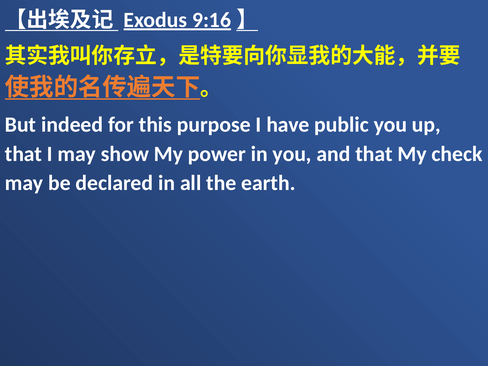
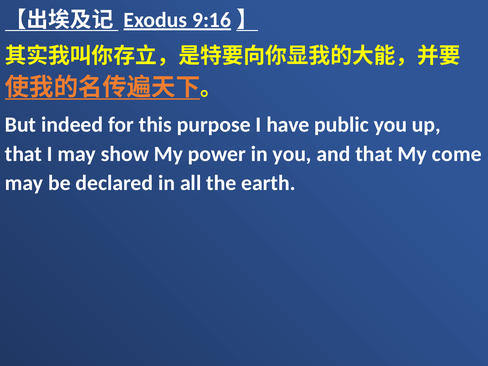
check: check -> come
